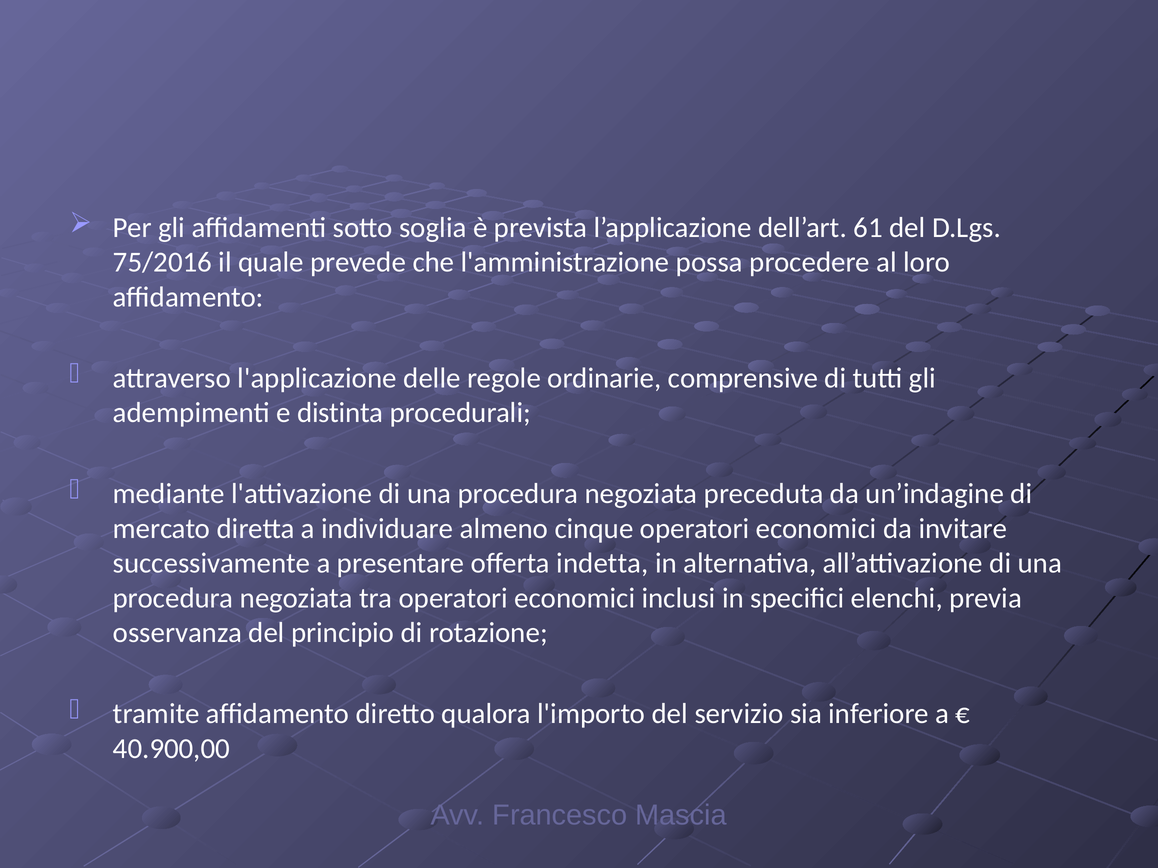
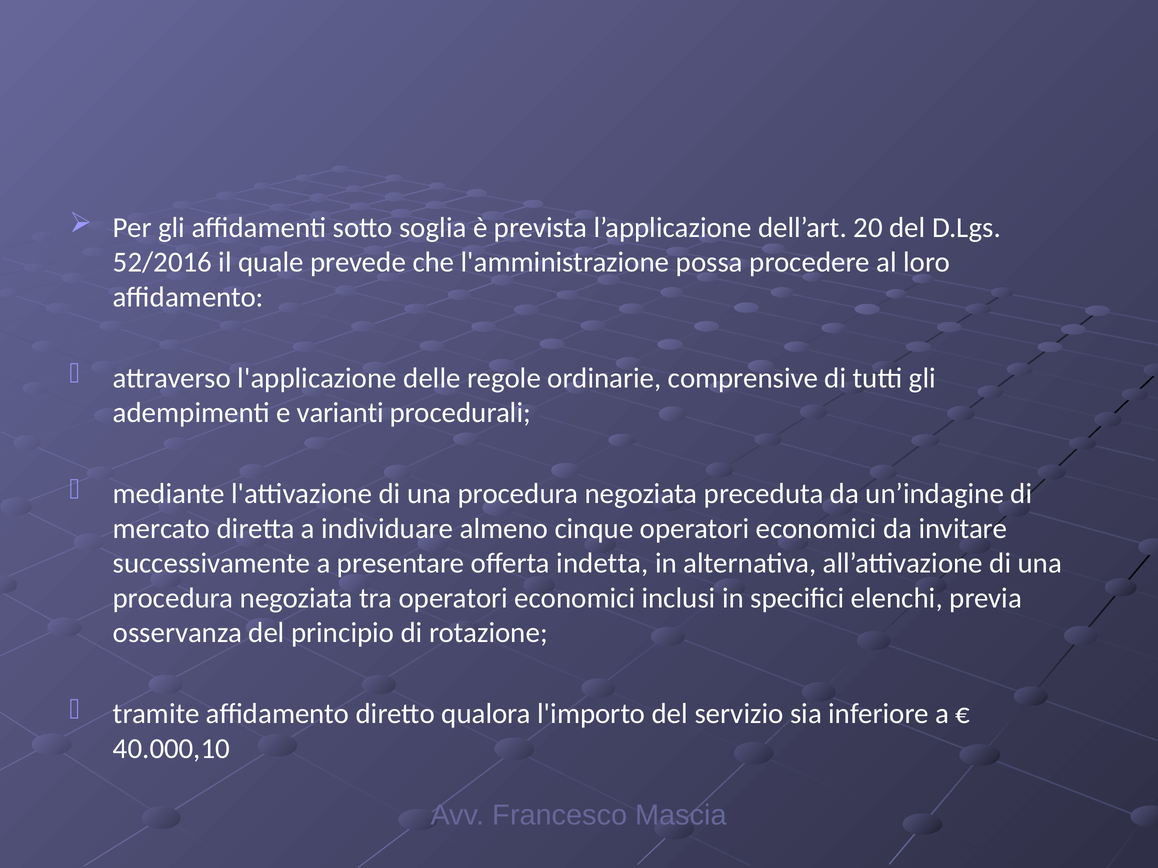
61: 61 -> 20
75/2016: 75/2016 -> 52/2016
distinta: distinta -> varianti
40.900,00: 40.900,00 -> 40.000,10
